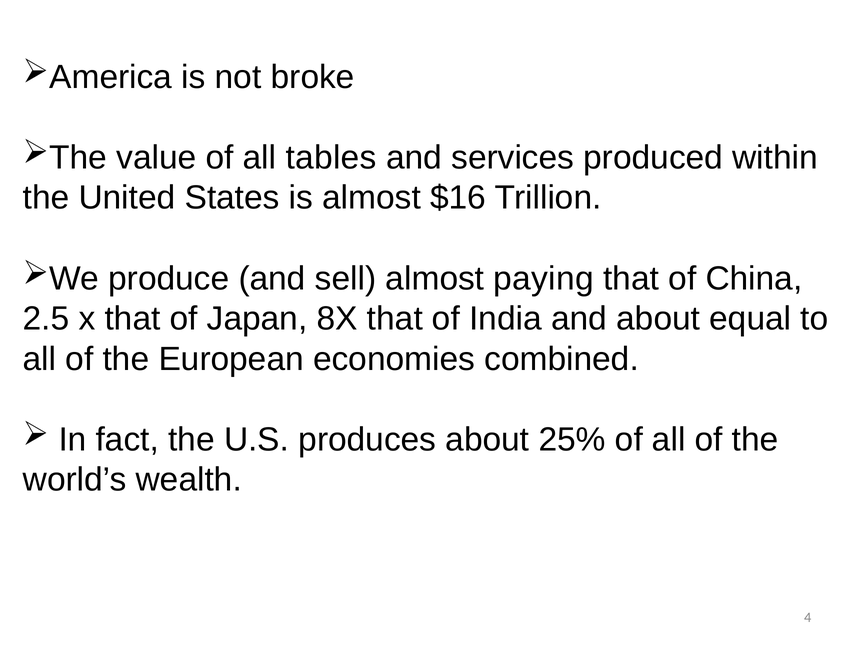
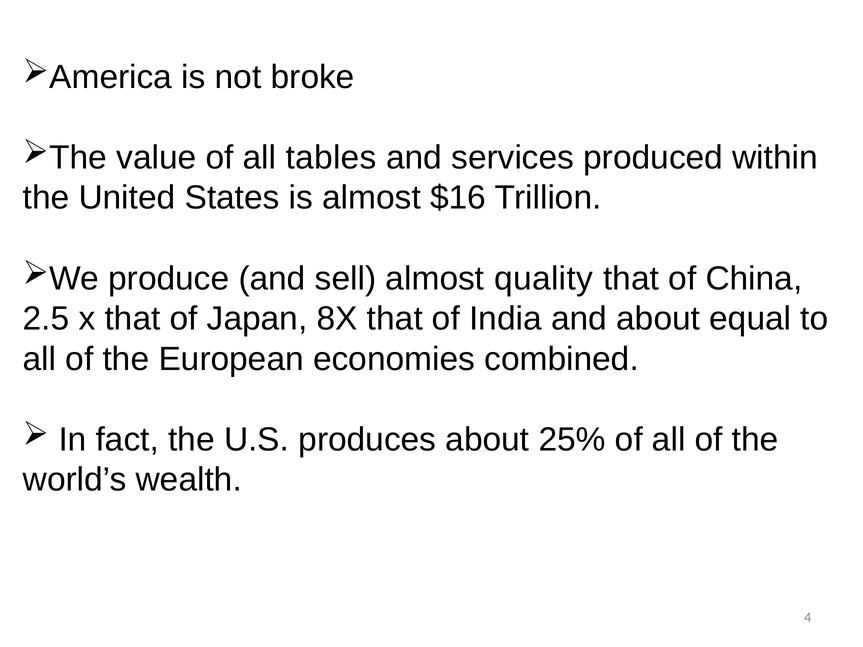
paying: paying -> quality
